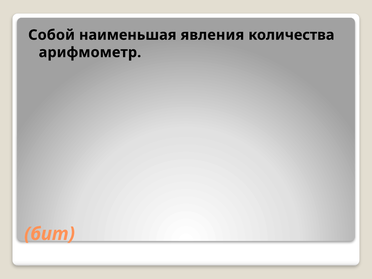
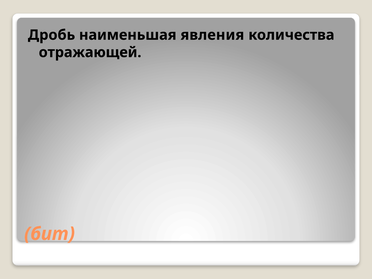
Собой: Собой -> Дробь
арифмометр: арифмометр -> отражающей
